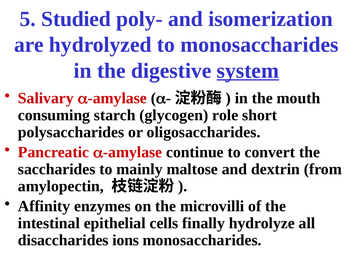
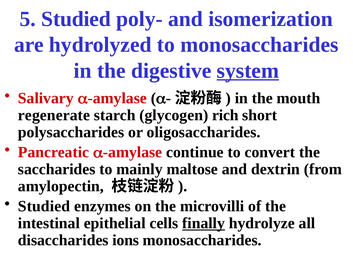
consuming: consuming -> regenerate
role: role -> rich
Affinity at (44, 206): Affinity -> Studied
finally underline: none -> present
